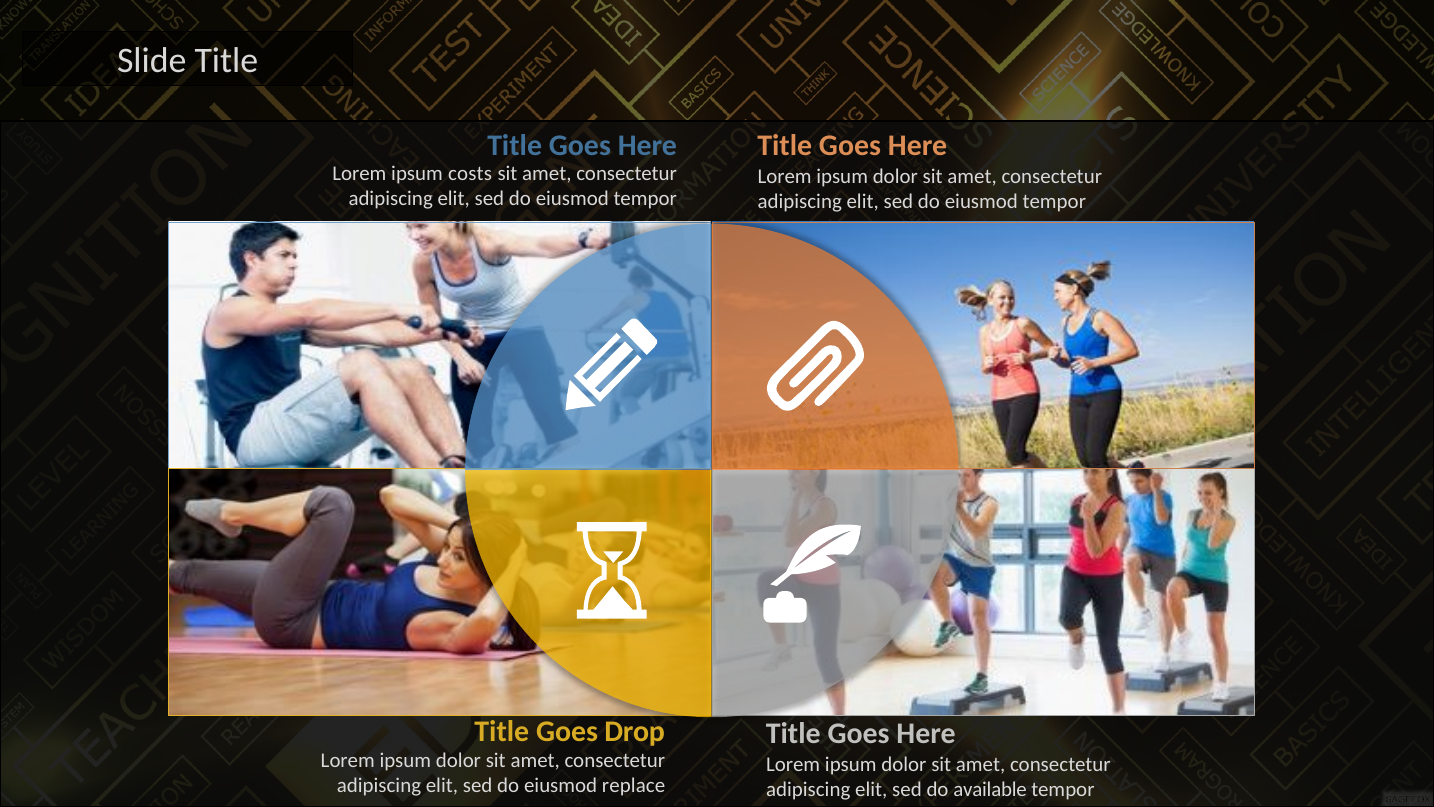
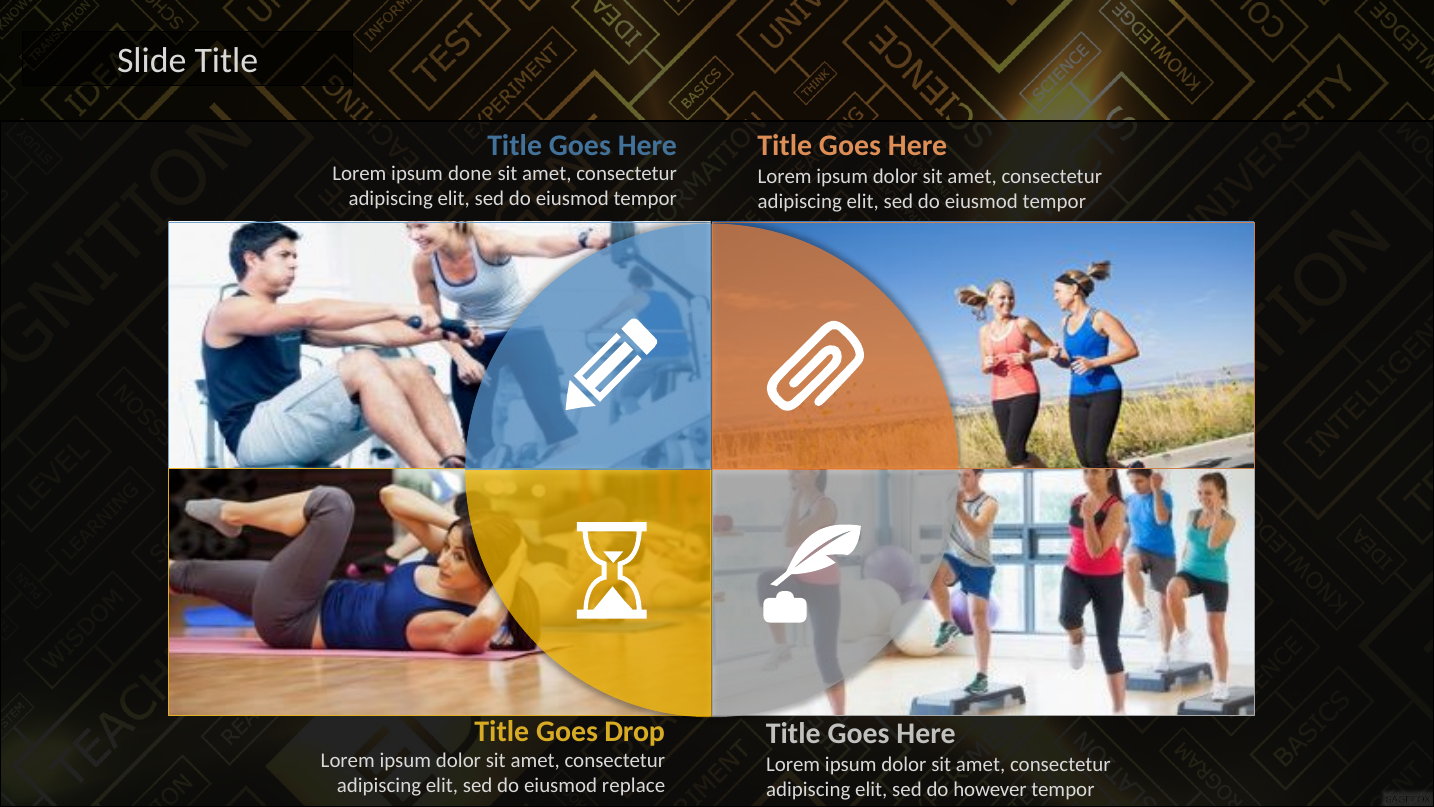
costs: costs -> done
available: available -> however
